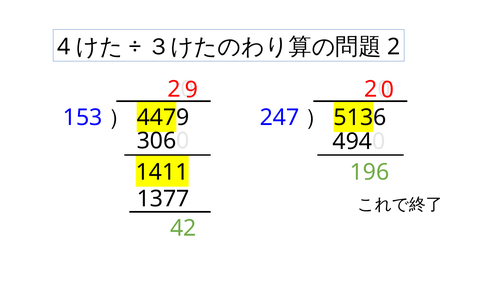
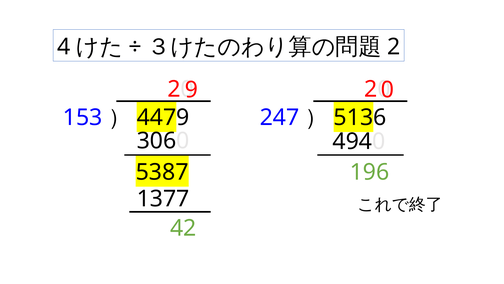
1411: 1411 -> 5387
